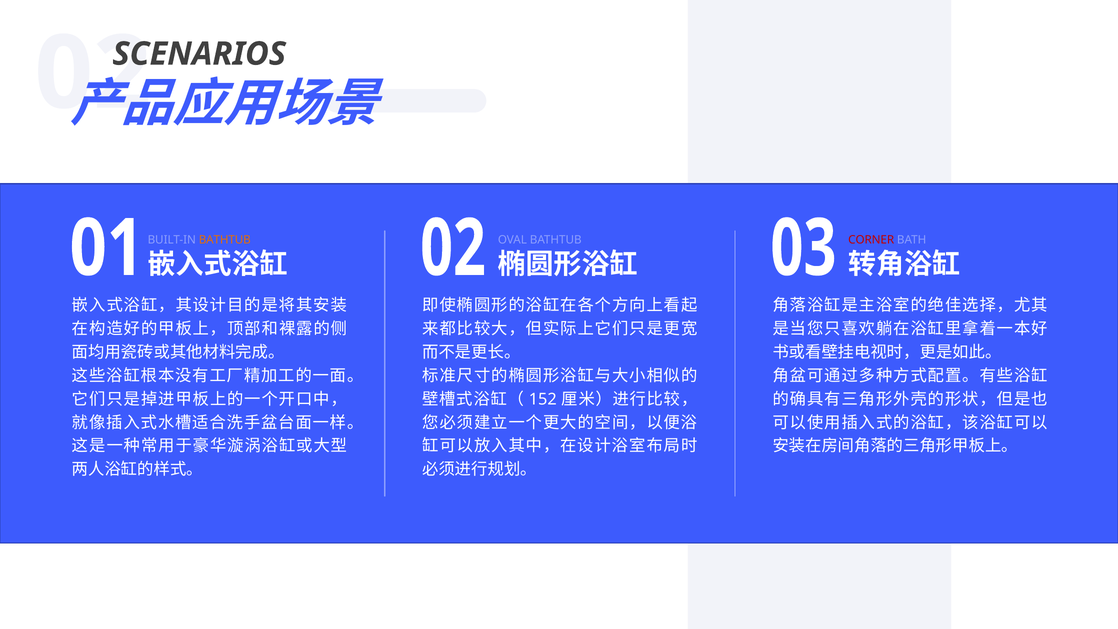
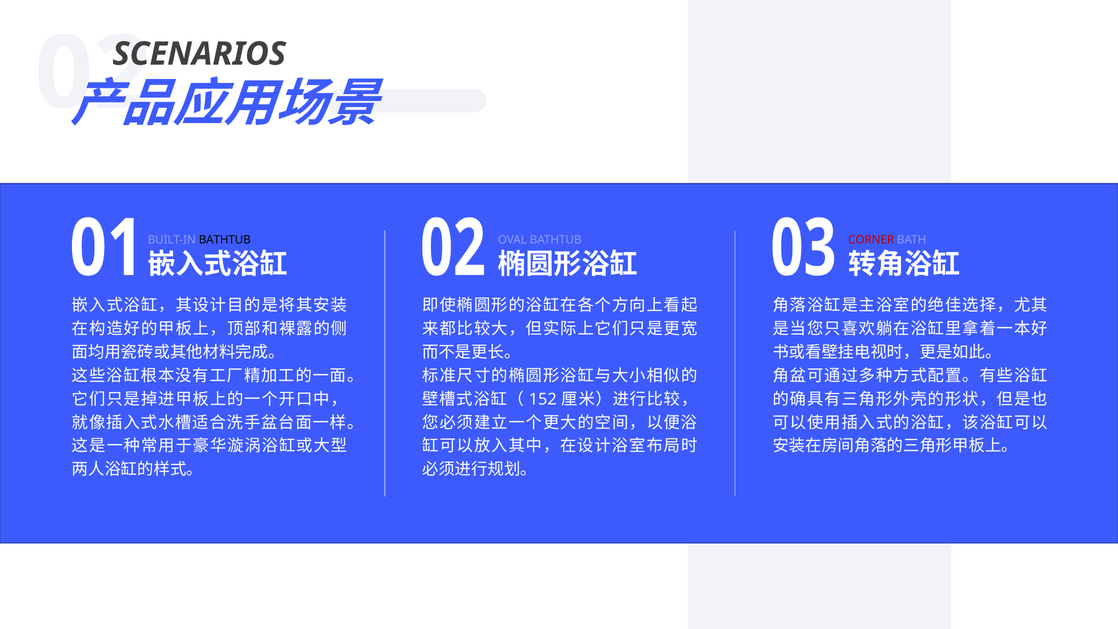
BATHTUB at (225, 240) colour: orange -> black
